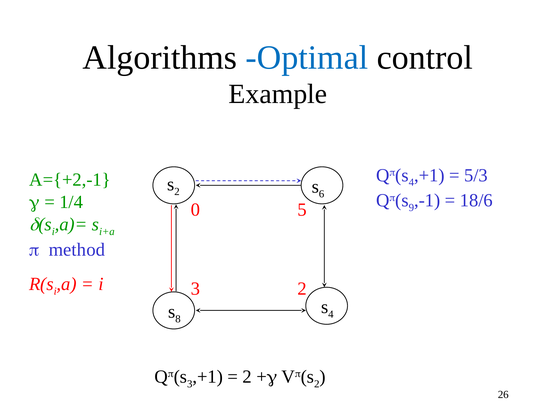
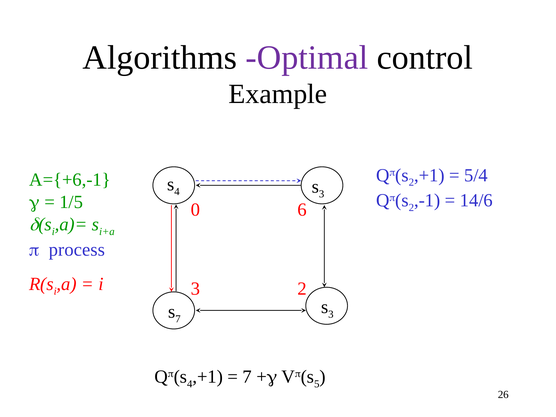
Optimal colour: blue -> purple
4 at (411, 182): 4 -> 2
5/3: 5/3 -> 5/4
A={+2,-1: A={+2,-1 -> A={+6,-1
2 at (177, 192): 2 -> 4
6 at (322, 194): 6 -> 3
9 at (411, 208): 9 -> 2
18/6: 18/6 -> 14/6
1/4: 1/4 -> 1/5
5: 5 -> 6
method: method -> process
4 at (331, 314): 4 -> 3
8 at (178, 319): 8 -> 7
3 at (190, 384): 3 -> 4
2 at (247, 377): 2 -> 7
2 at (317, 384): 2 -> 5
